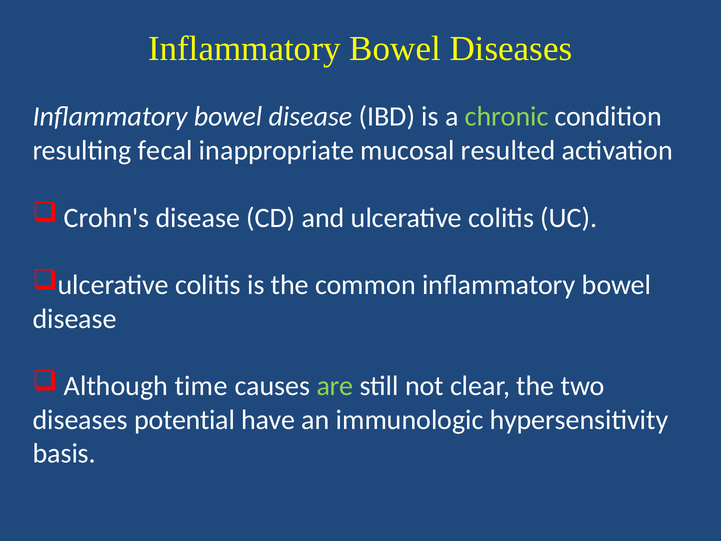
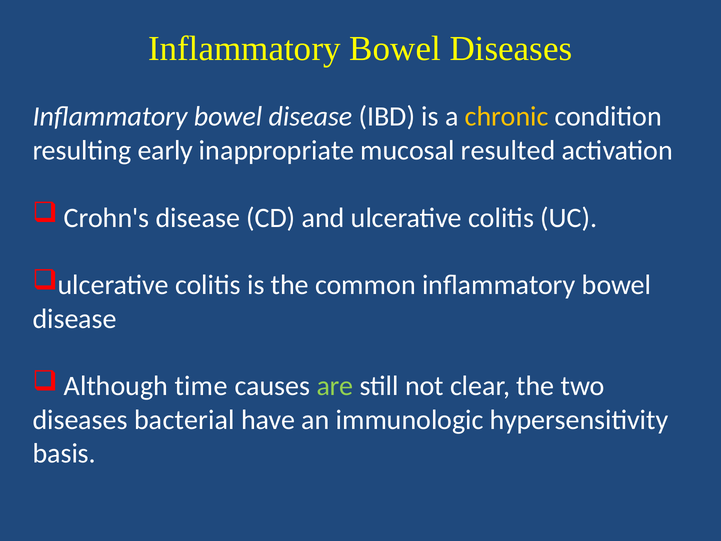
chronic colour: light green -> yellow
fecal: fecal -> early
potential: potential -> bacterial
